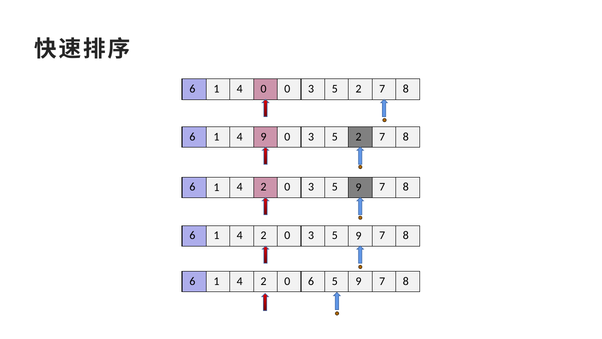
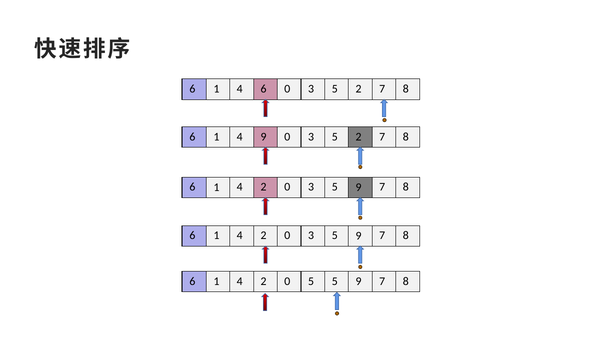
4 0: 0 -> 6
0 6: 6 -> 5
